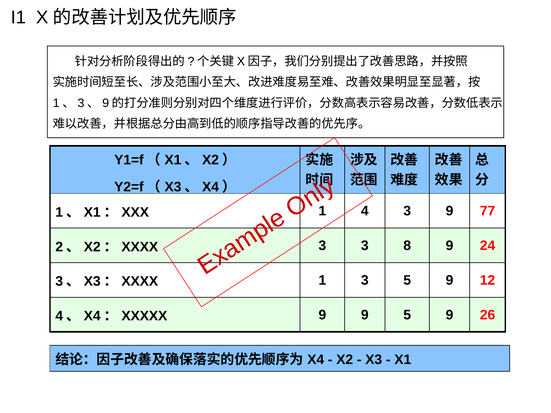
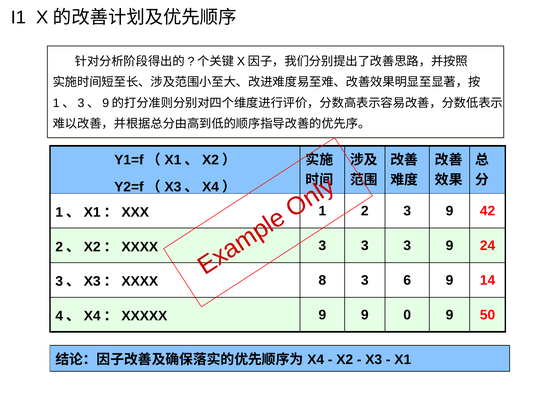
4: 4 -> 2
77: 77 -> 42
3 3 8: 8 -> 3
1 at (322, 280): 1 -> 8
3 5: 5 -> 6
12: 12 -> 14
9 5: 5 -> 0
26: 26 -> 50
